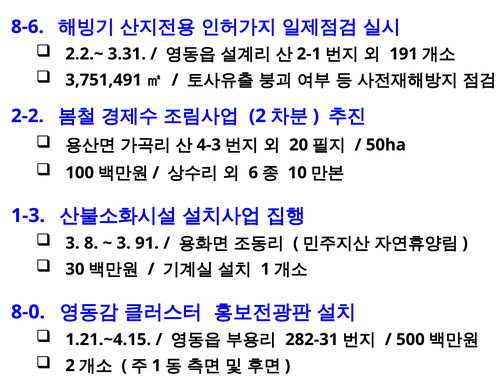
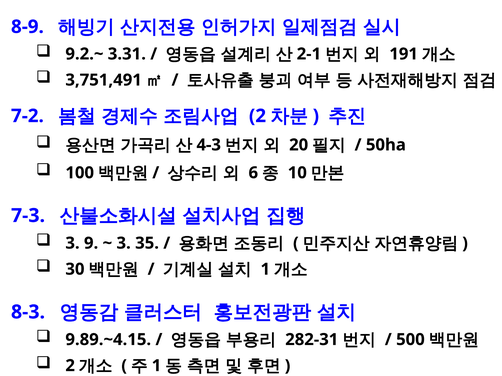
8-6: 8-6 -> 8-9
2.2.~: 2.2.~ -> 9.2.~
2-2: 2-2 -> 7-2
1-3: 1-3 -> 7-3
8: 8 -> 9
91: 91 -> 35
8-0: 8-0 -> 8-3
1.21.~4.15: 1.21.~4.15 -> 9.89.~4.15
